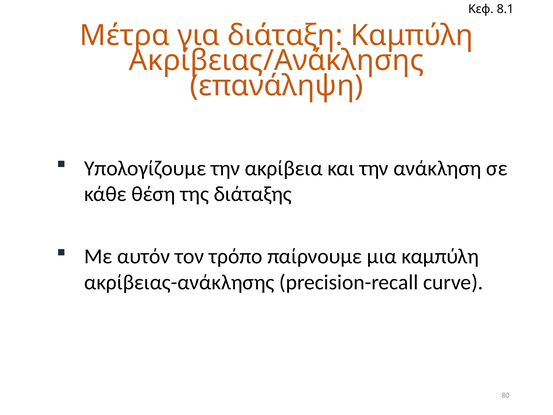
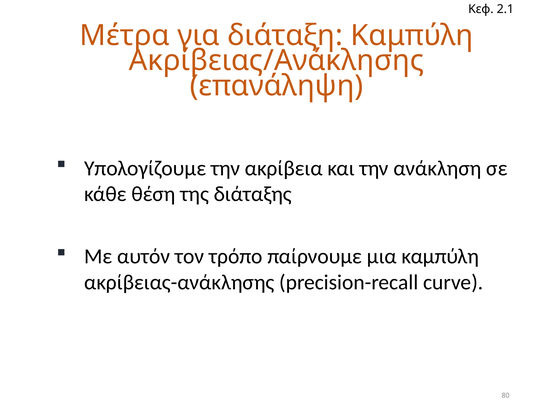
8.1: 8.1 -> 2.1
